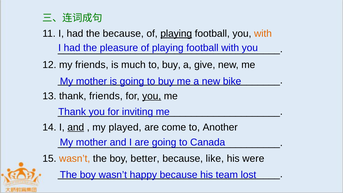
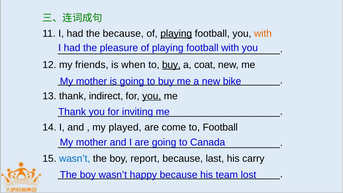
much: much -> when
buy at (171, 65) underline: none -> present
give: give -> coat
thank friends: friends -> indirect
and at (76, 127) underline: present -> none
to Another: Another -> Football
wasn’t at (75, 158) colour: orange -> blue
better: better -> report
like: like -> last
were: were -> carry
